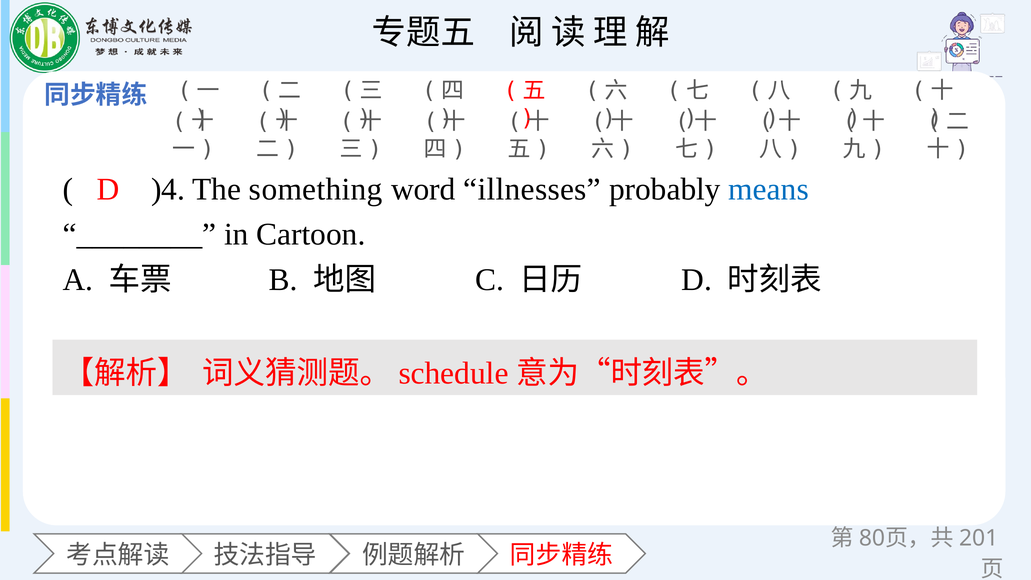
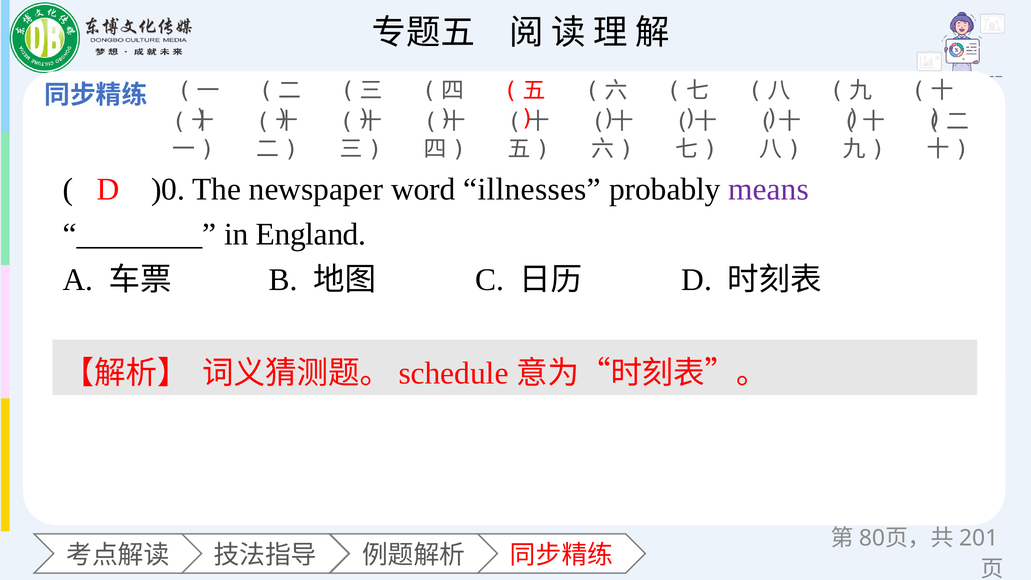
)4: )4 -> )0
something: something -> newspaper
means colour: blue -> purple
Cartoon: Cartoon -> England
